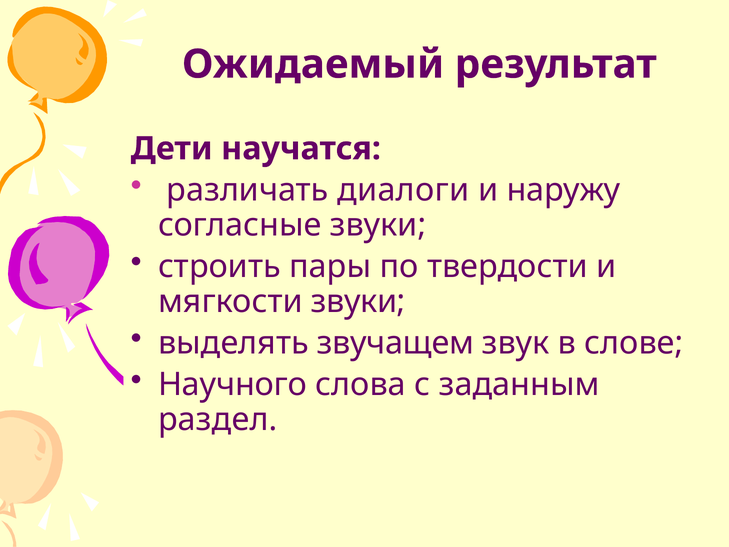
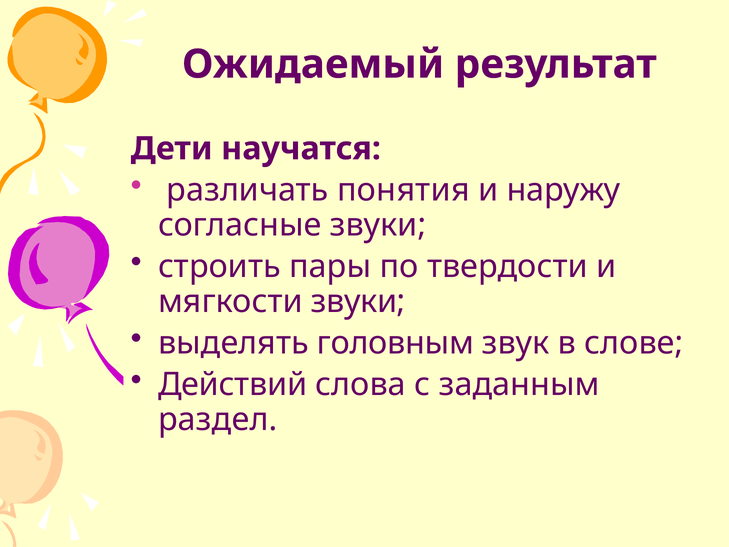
диалоги: диалоги -> понятия
звучащем: звучащем -> головным
Научного: Научного -> Действий
